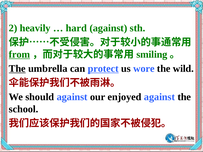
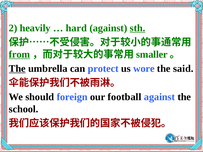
sth underline: none -> present
smiling: smiling -> smaller
protect underline: present -> none
wild: wild -> said
should against: against -> foreign
enjoyed: enjoyed -> football
